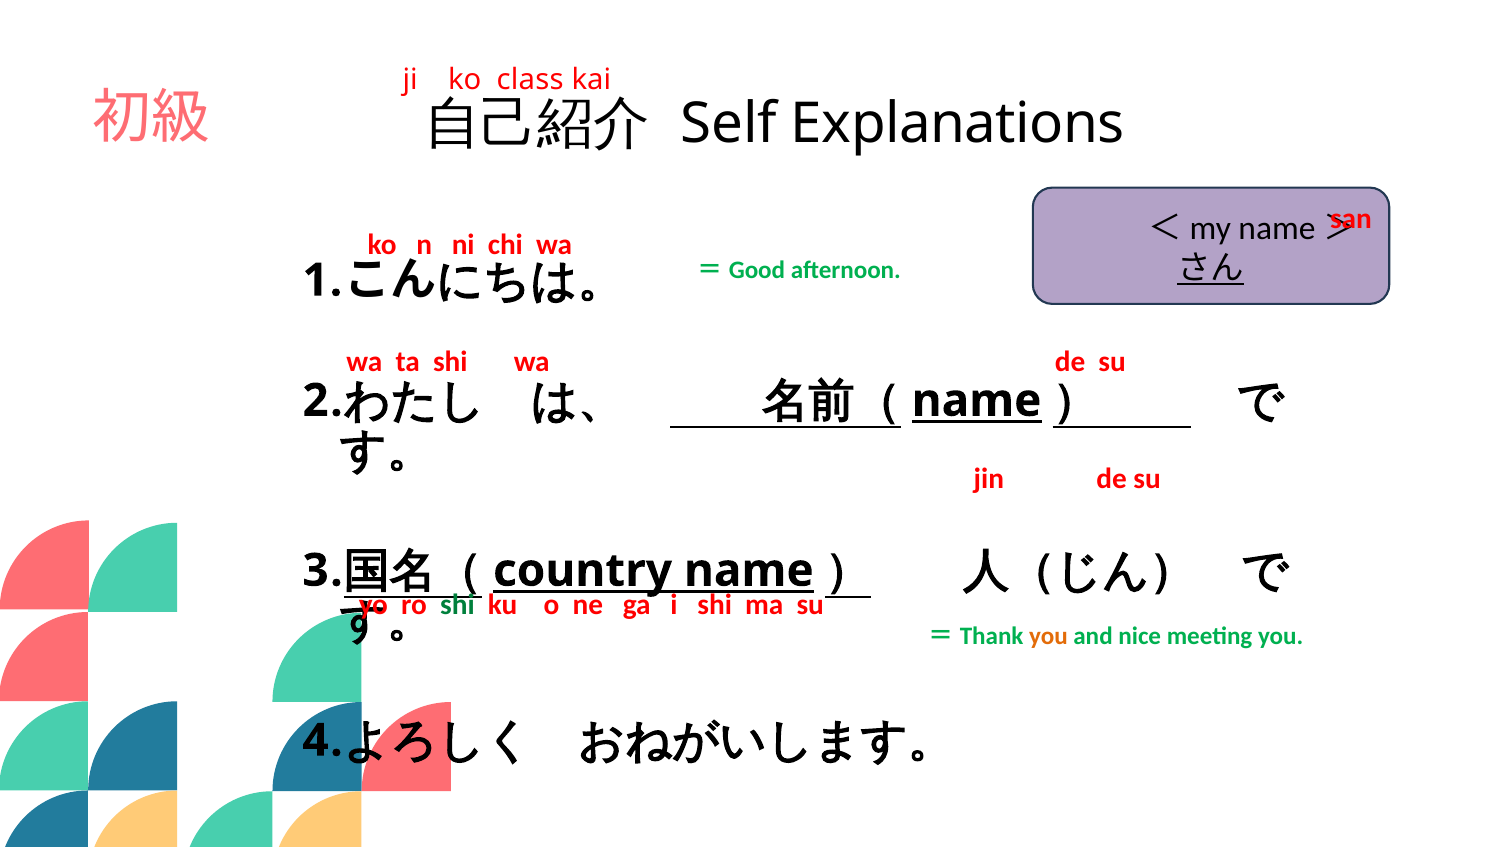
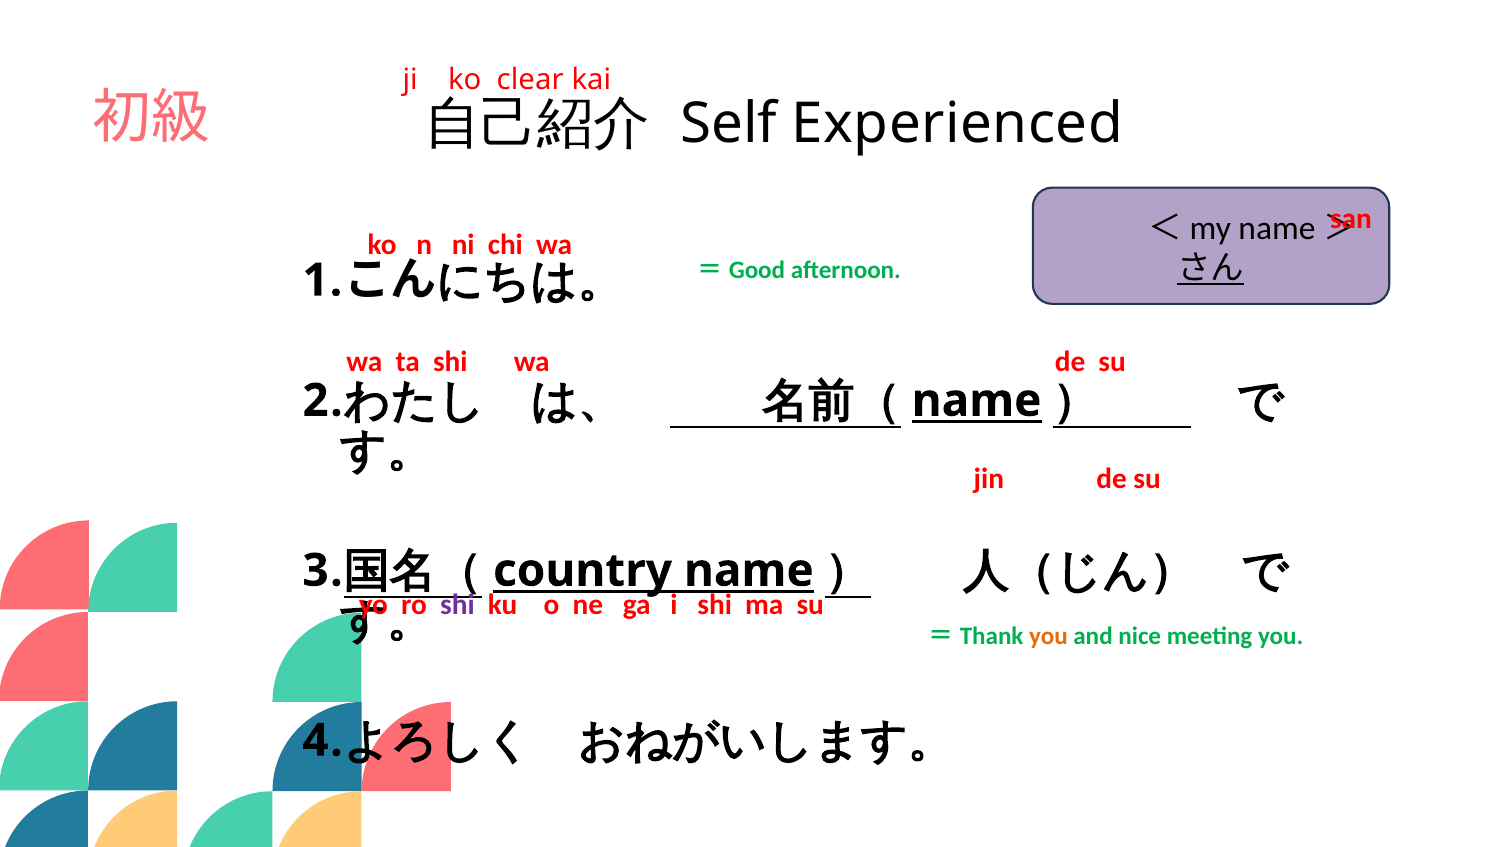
class: class -> clear
Explanations: Explanations -> Experienced
shi at (457, 605) colour: green -> purple
